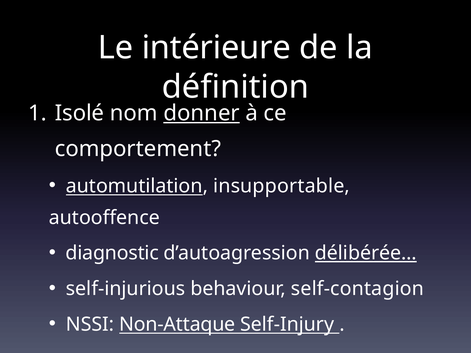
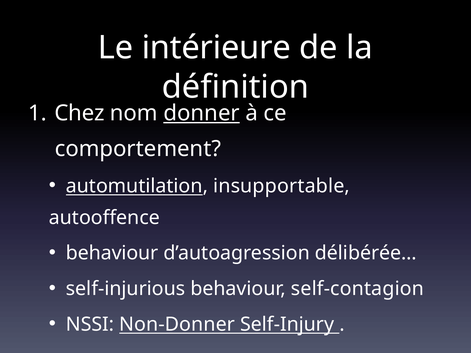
Isolé: Isolé -> Chez
diagnostic at (112, 253): diagnostic -> behaviour
délibérée… underline: present -> none
Non-Attaque: Non-Attaque -> Non-Donner
